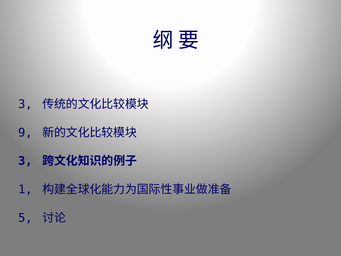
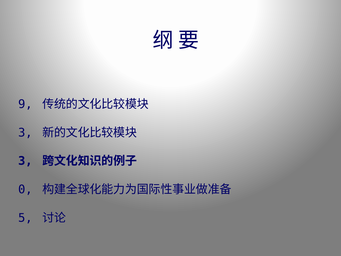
3 at (25, 104): 3 -> 9
9 at (25, 133): 9 -> 3
1: 1 -> 0
